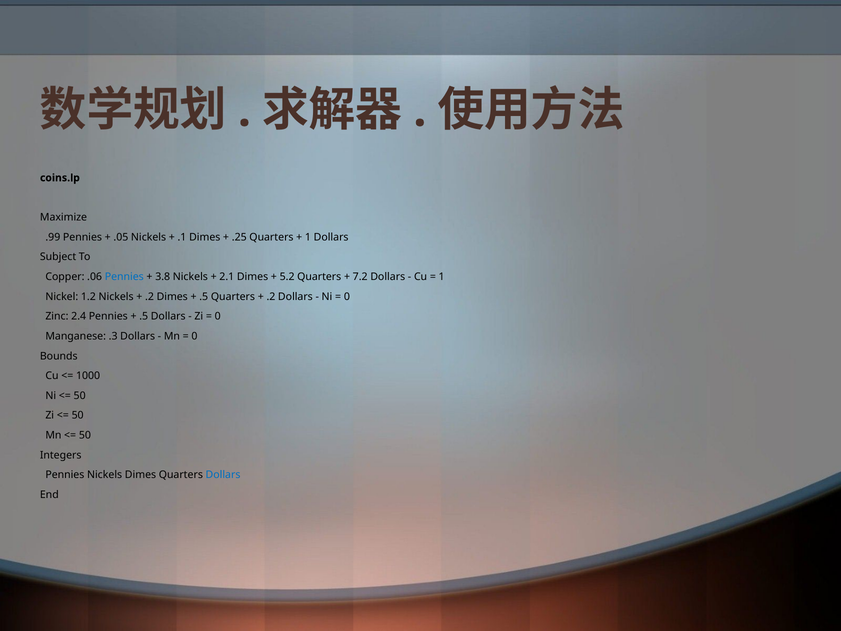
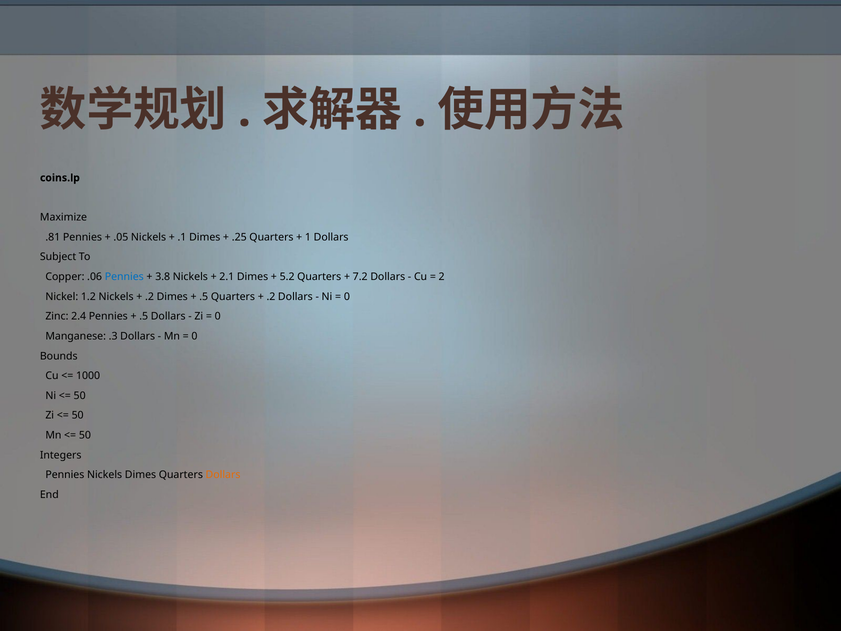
.99: .99 -> .81
1 at (442, 277): 1 -> 2
Dollars at (223, 475) colour: blue -> orange
